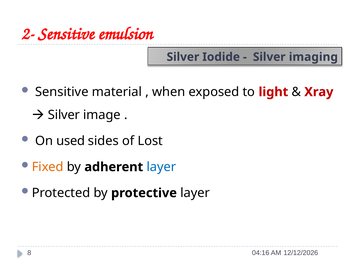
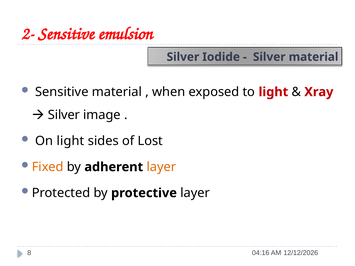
Silver imaging: imaging -> material
On used: used -> light
layer at (161, 167) colour: blue -> orange
